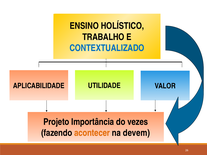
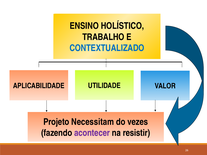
Importância: Importância -> Necessitam
acontecer colour: orange -> purple
devem: devem -> resistir
